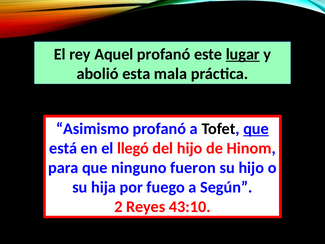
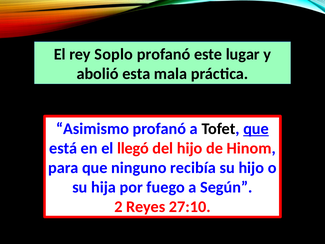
Aquel: Aquel -> Soplo
lugar underline: present -> none
fueron: fueron -> recibía
43:10: 43:10 -> 27:10
